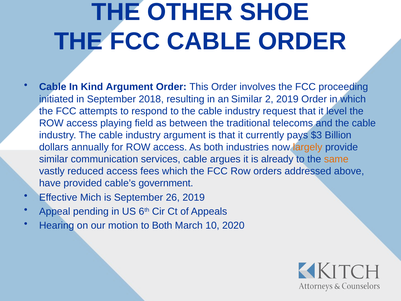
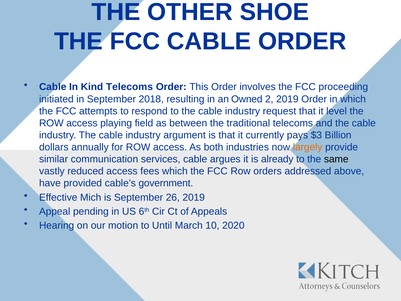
Kind Argument: Argument -> Telecoms
an Similar: Similar -> Owned
same colour: orange -> black
to Both: Both -> Until
